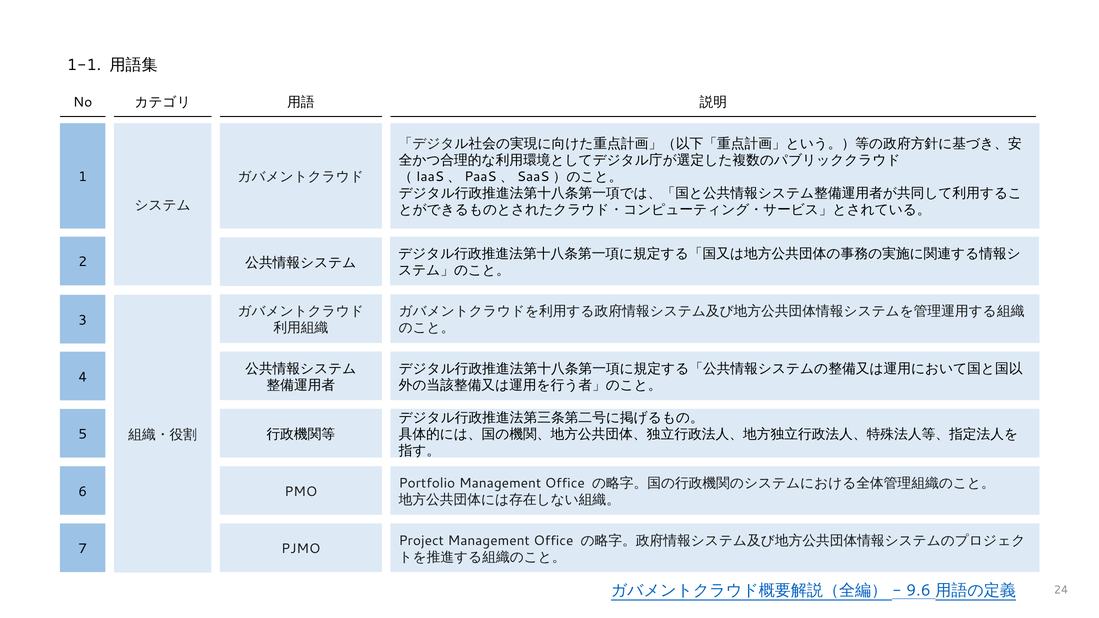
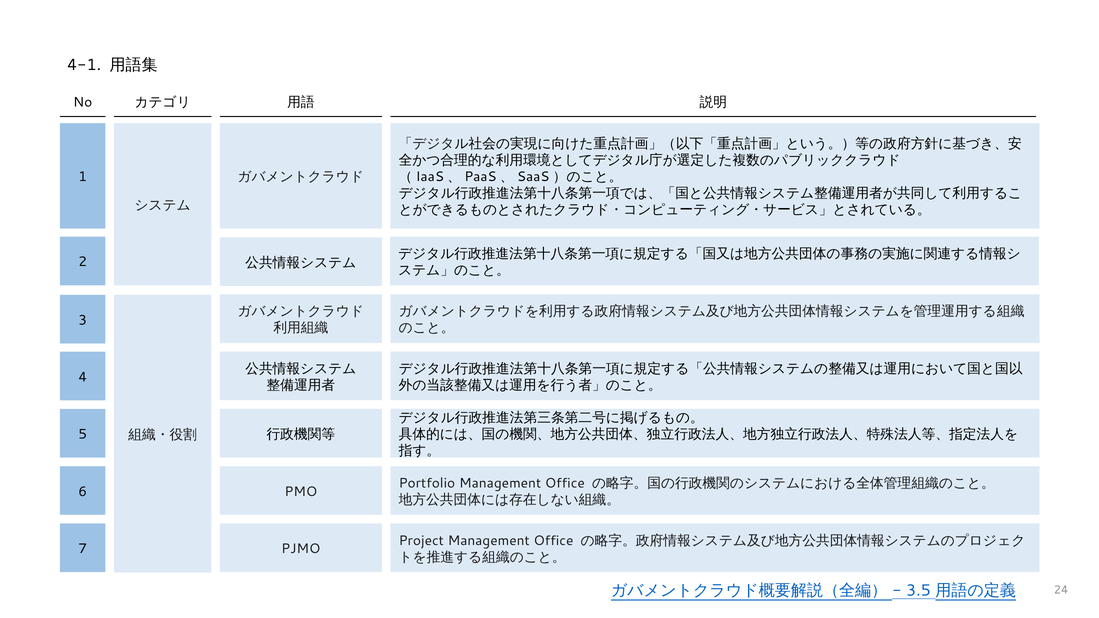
1-1: 1-1 -> 4-1
9.6: 9.6 -> 3.5
